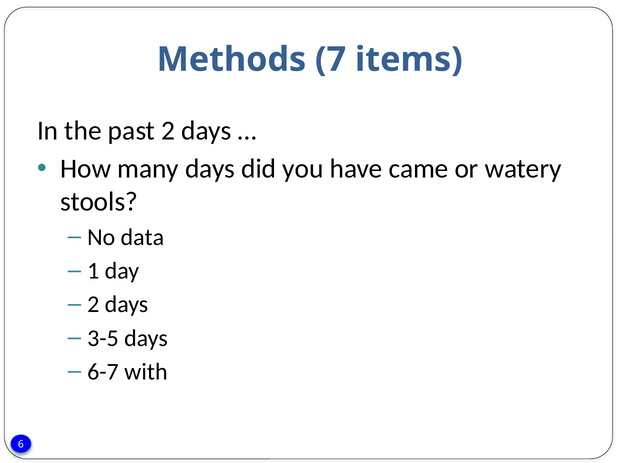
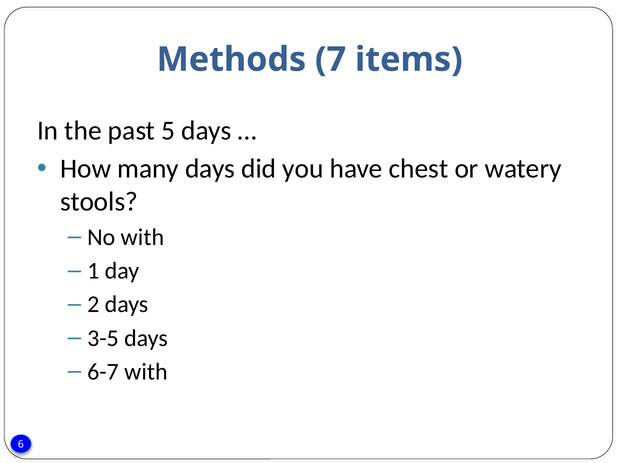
past 2: 2 -> 5
came: came -> chest
No data: data -> with
